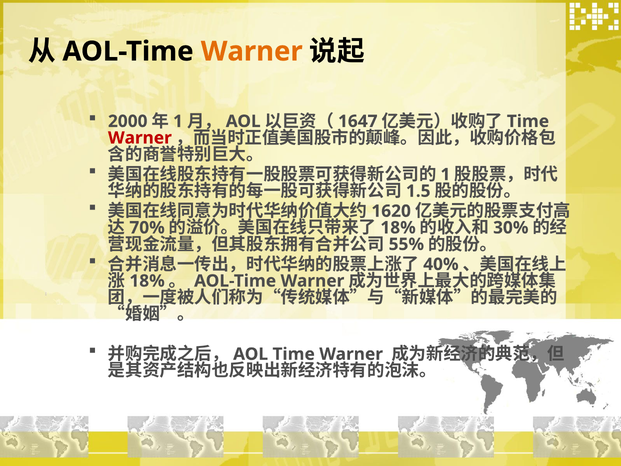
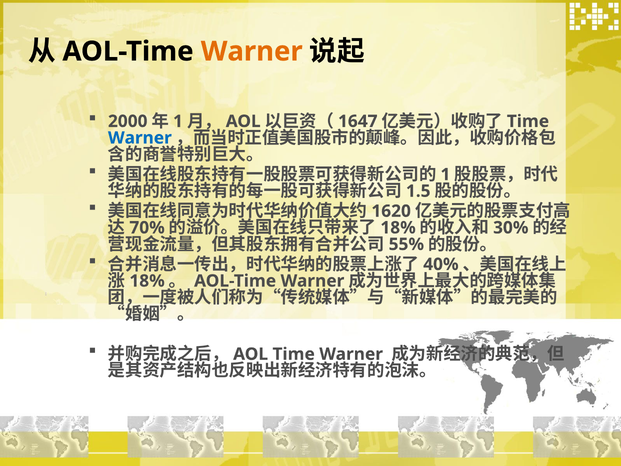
Warner at (140, 138) colour: red -> blue
